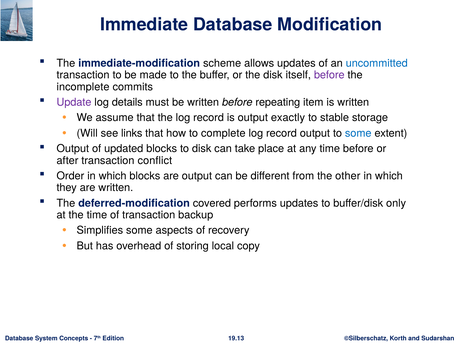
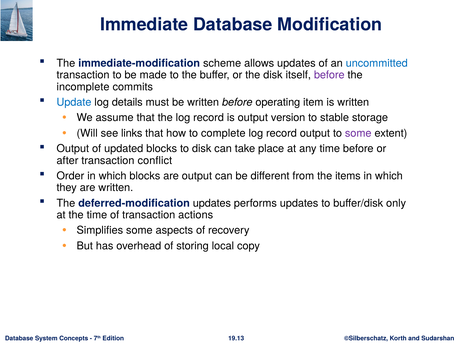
Update colour: purple -> blue
repeating: repeating -> operating
exactly: exactly -> version
some at (358, 133) colour: blue -> purple
other: other -> items
deferred-modification covered: covered -> updates
backup: backup -> actions
